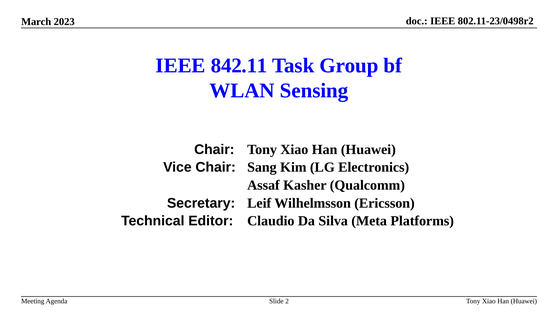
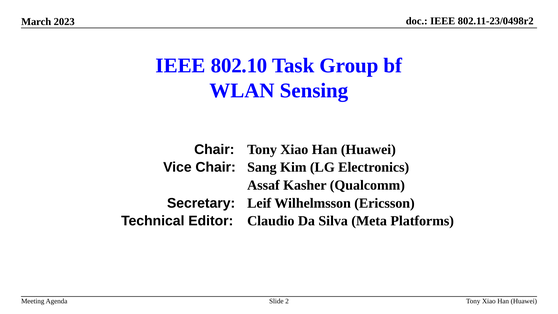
842.11: 842.11 -> 802.10
